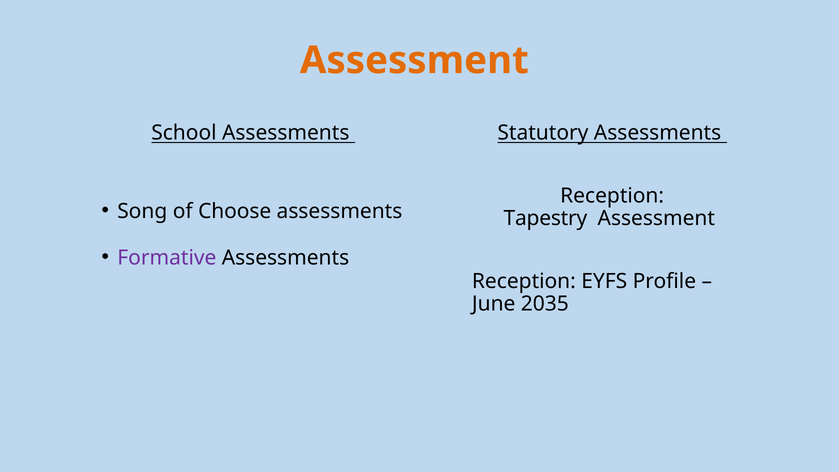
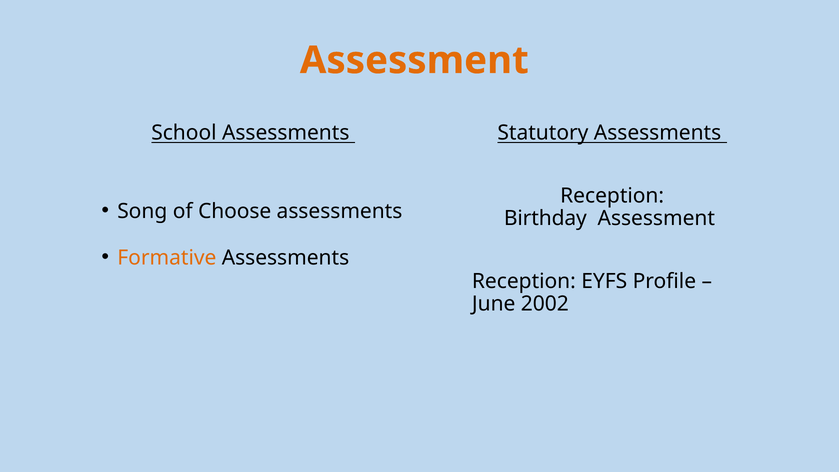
Tapestry: Tapestry -> Birthday
Formative colour: purple -> orange
2035: 2035 -> 2002
